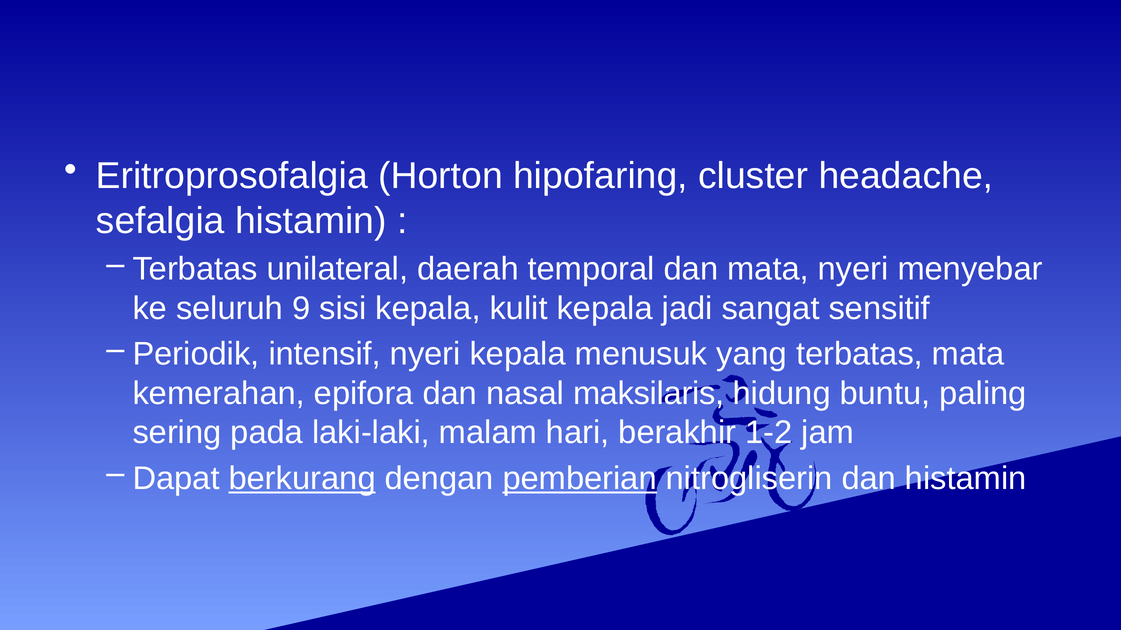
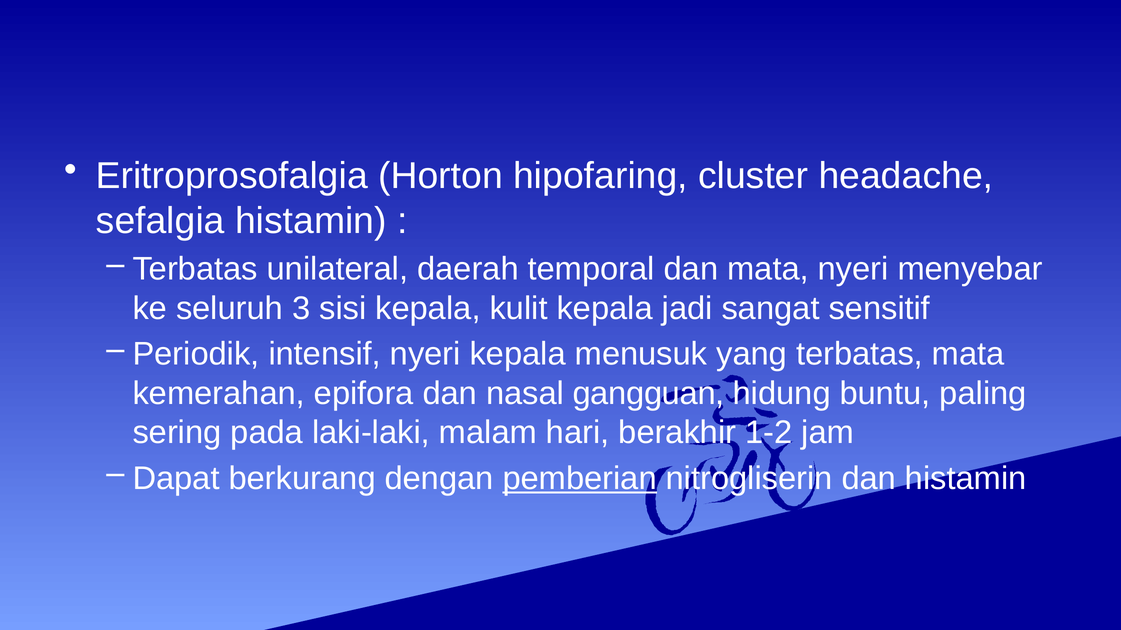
9: 9 -> 3
maksilaris: maksilaris -> gangguan
berkurang underline: present -> none
